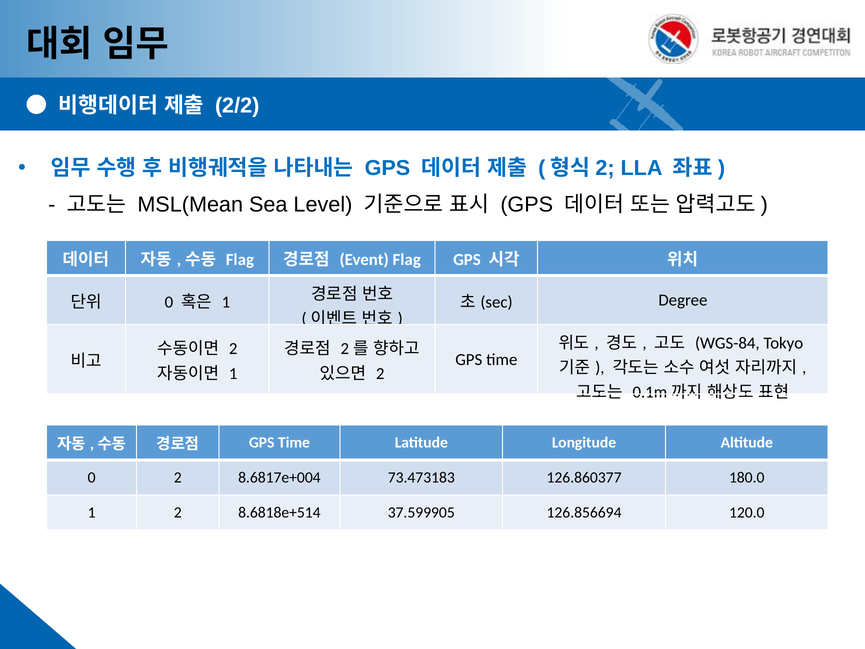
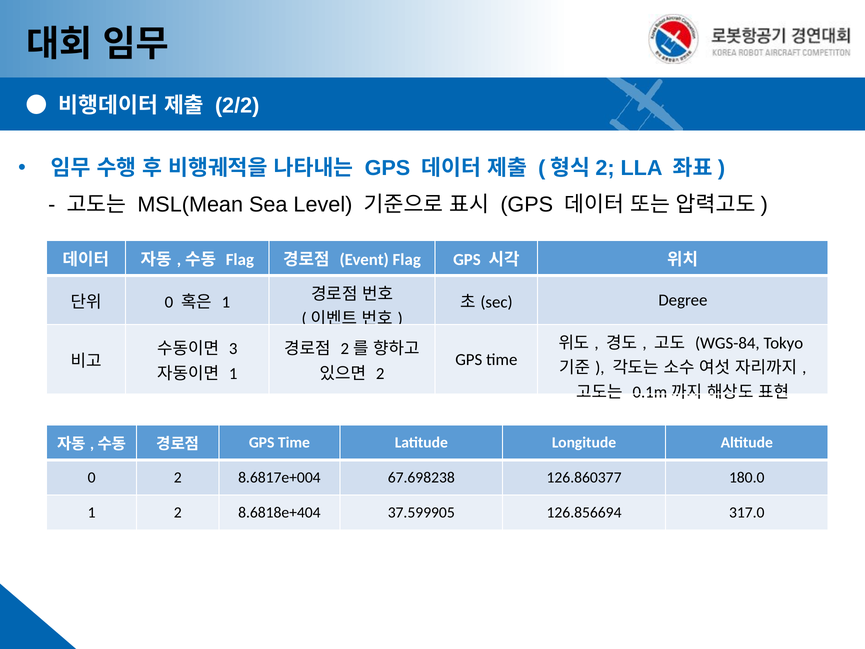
2 at (233, 349): 2 -> 3
73.473183: 73.473183 -> 67.698238
8.6818e+514: 8.6818e+514 -> 8.6818e+404
120.0: 120.0 -> 317.0
